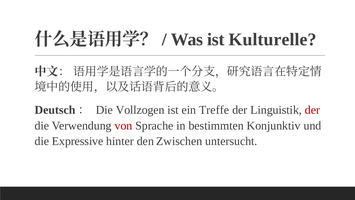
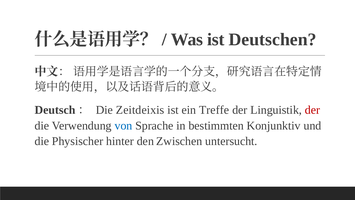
Kulturelle: Kulturelle -> Deutschen
Vollzogen: Vollzogen -> Zeitdeixis
von colour: red -> blue
Expressive: Expressive -> Physischer
